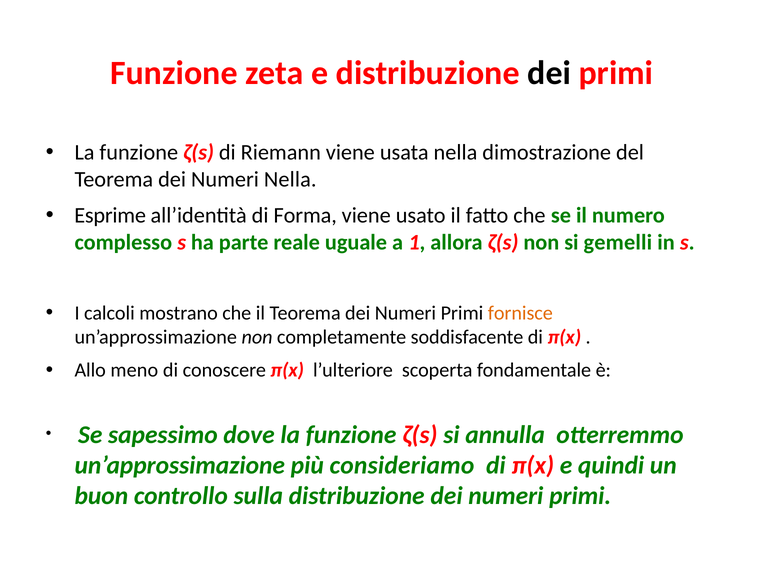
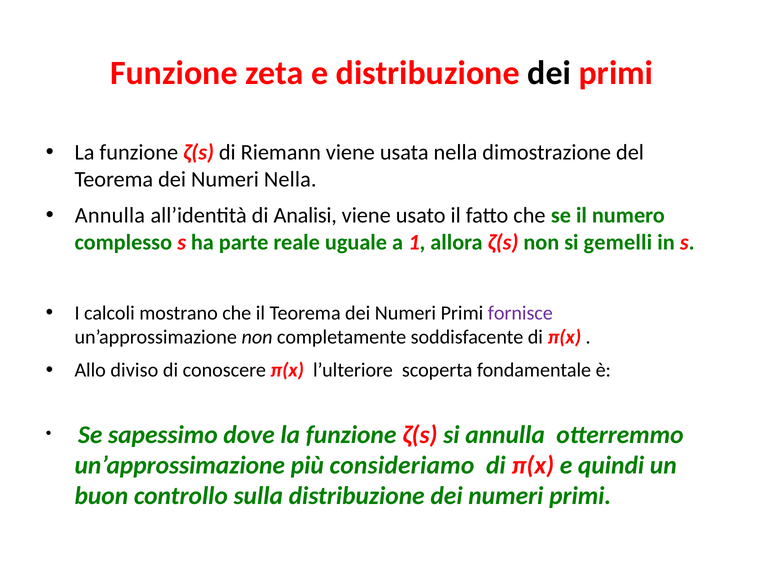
Esprime at (110, 216): Esprime -> Annulla
Forma: Forma -> Analisi
fornisce colour: orange -> purple
meno: meno -> diviso
